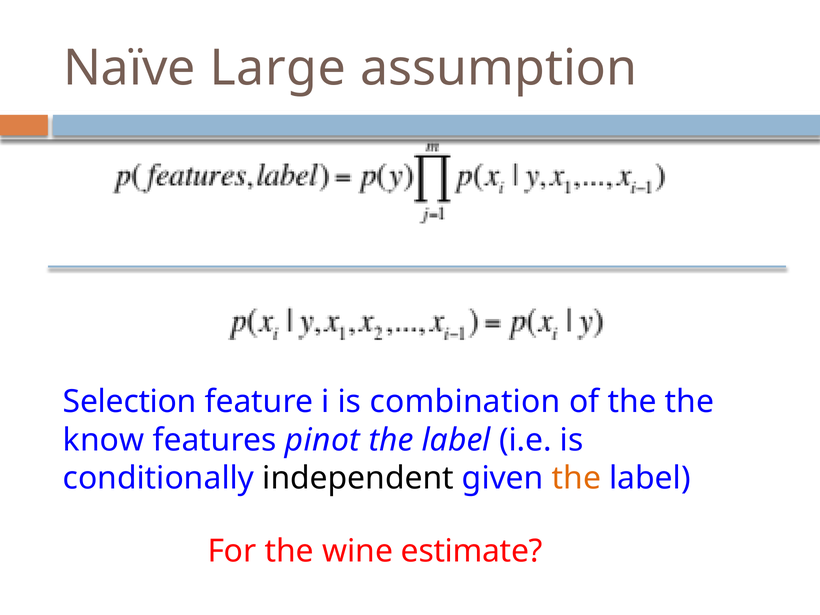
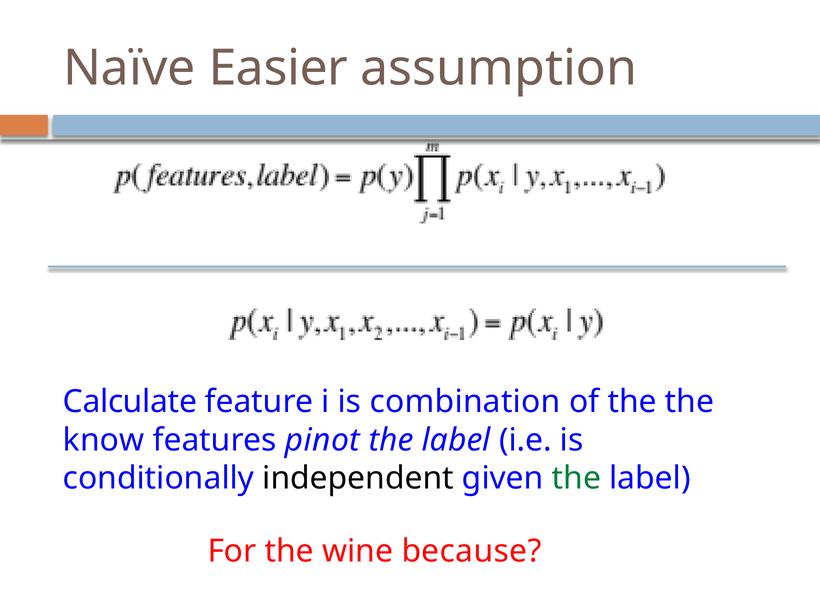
Large: Large -> Easier
Selection: Selection -> Calculate
the at (576, 478) colour: orange -> green
estimate: estimate -> because
